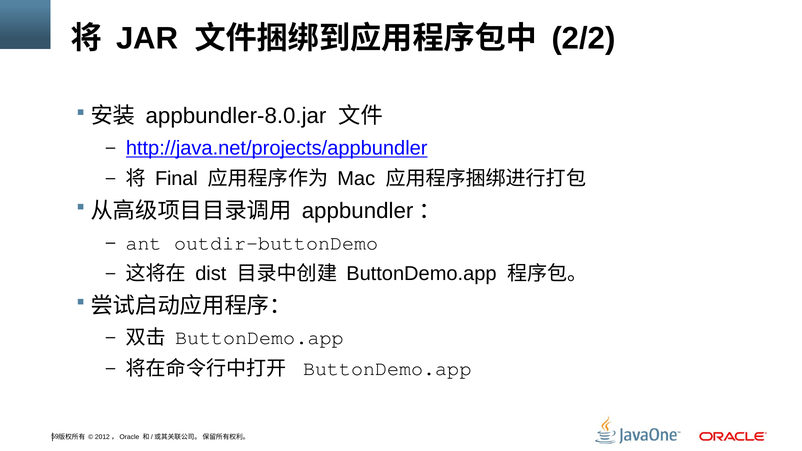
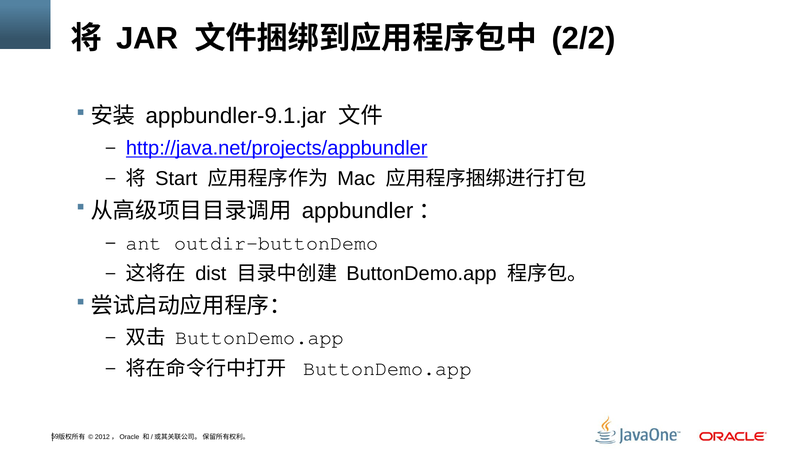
appbundler-8.0.jar: appbundler-8.0.jar -> appbundler-9.1.jar
Final: Final -> Start
